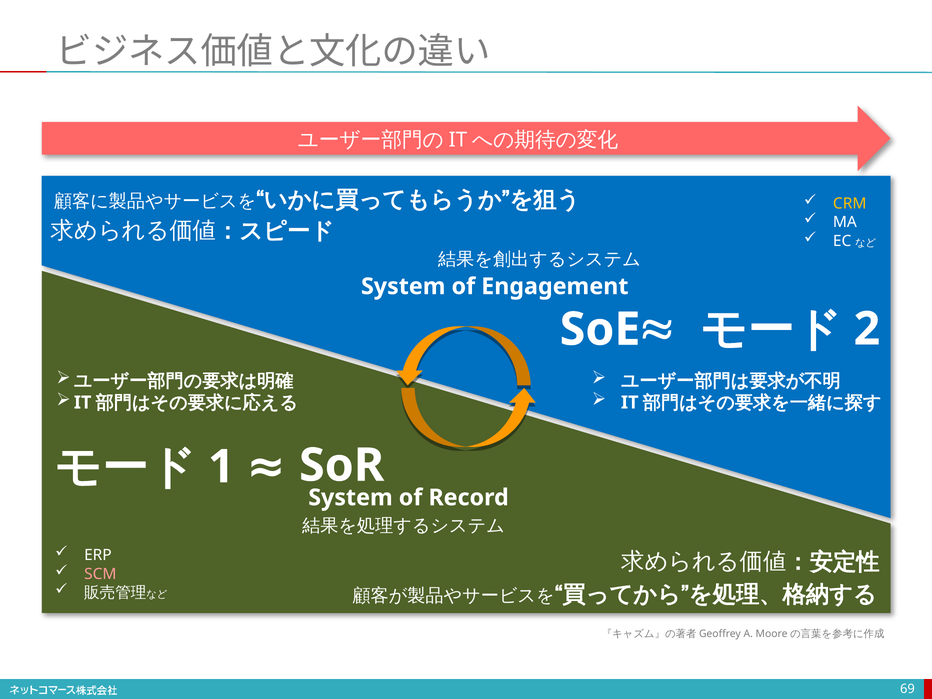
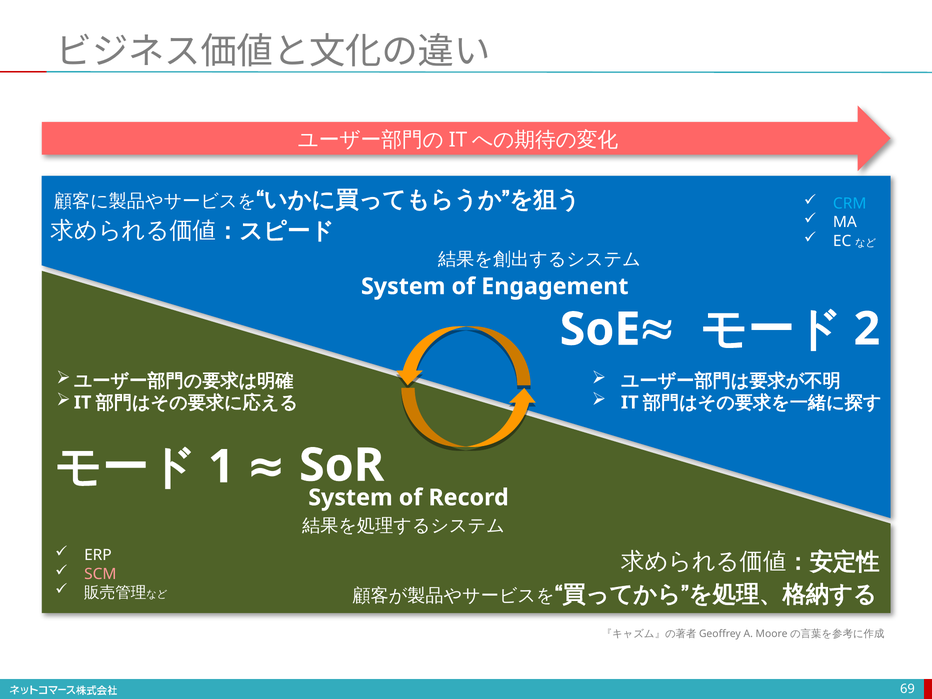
CRM colour: yellow -> light blue
